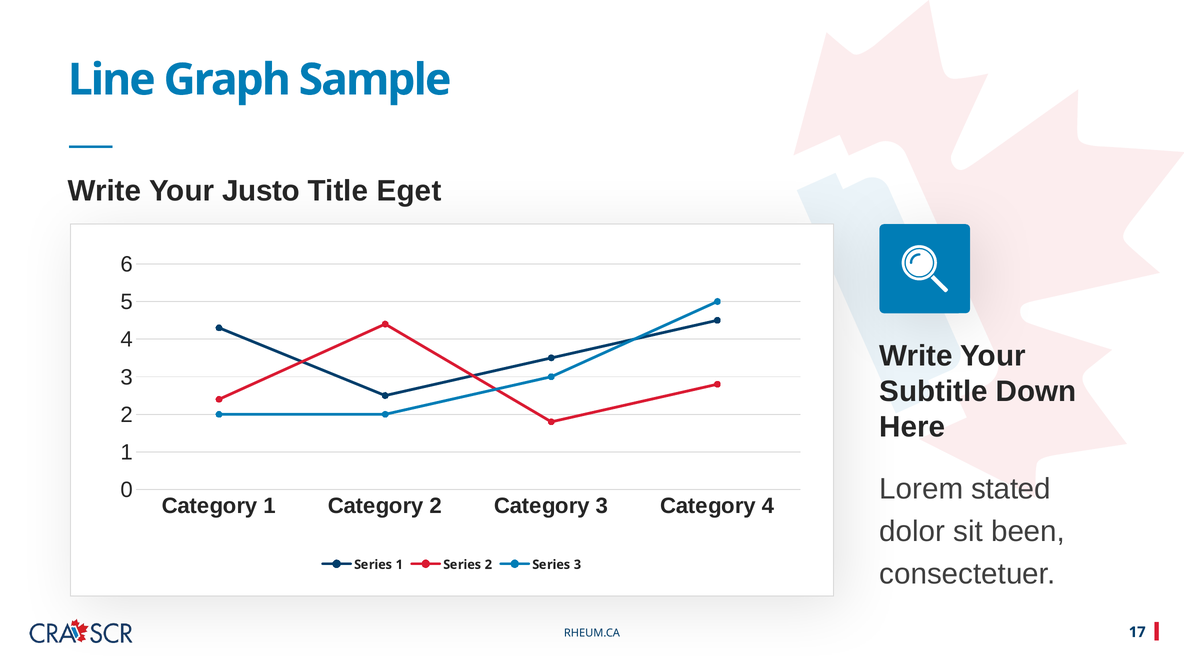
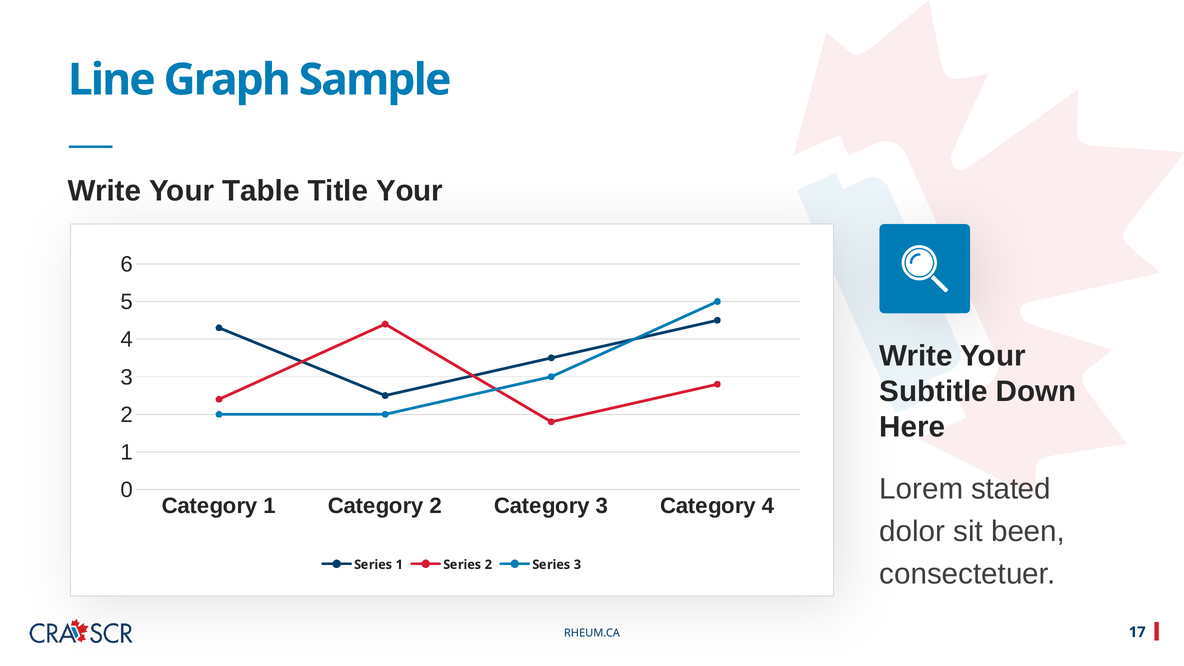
Justo: Justo -> Table
Title Eget: Eget -> Your
